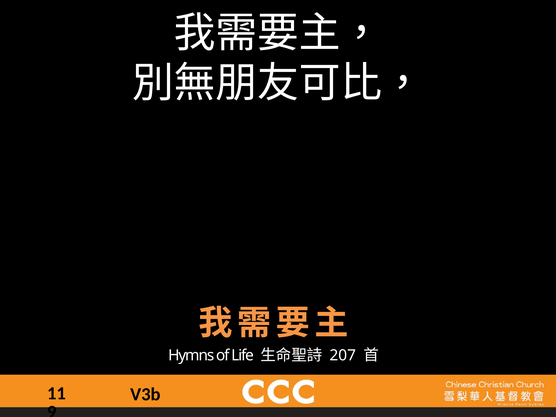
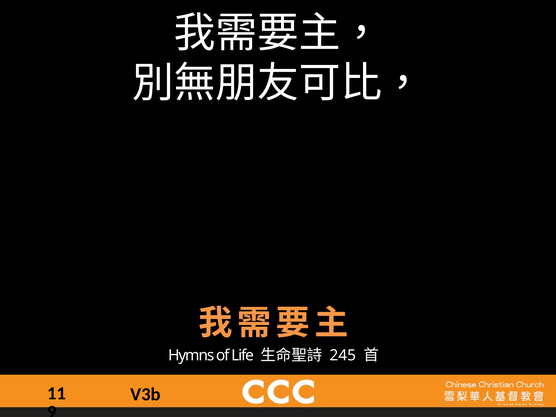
207: 207 -> 245
